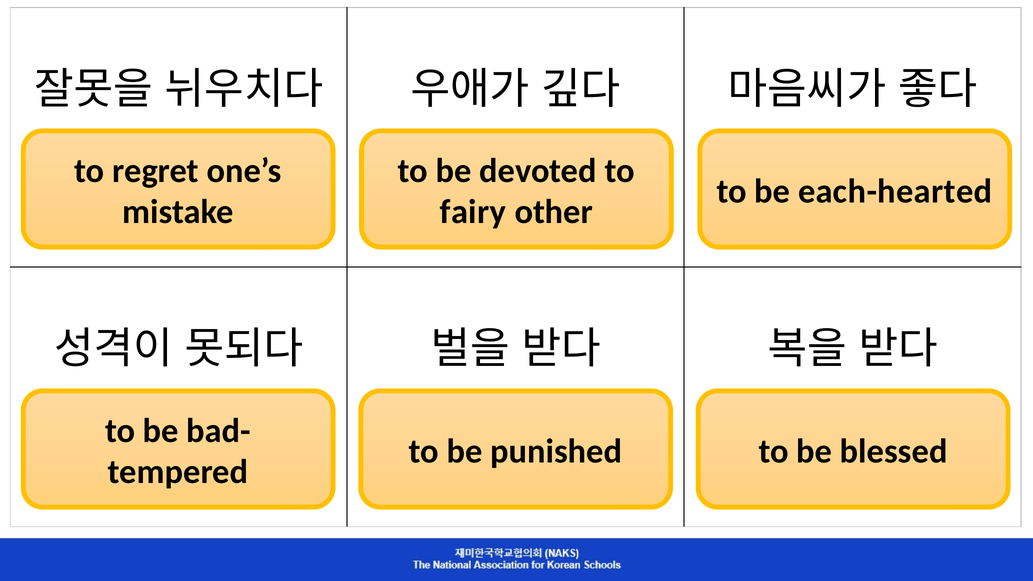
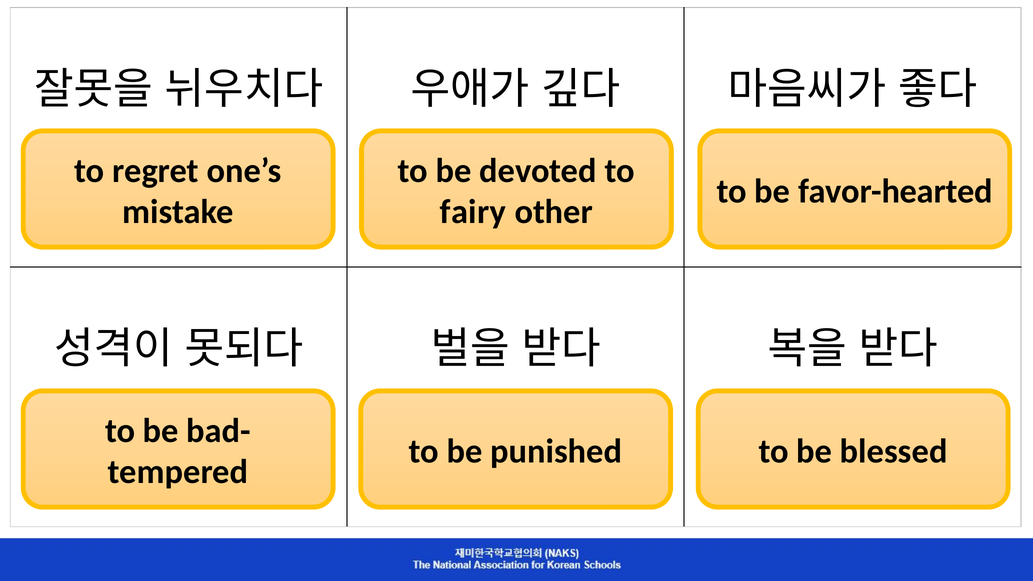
each-hearted: each-hearted -> favor-hearted
